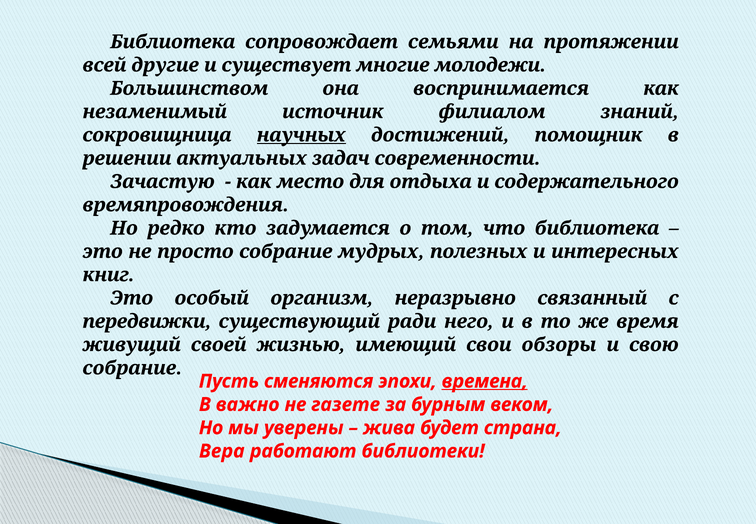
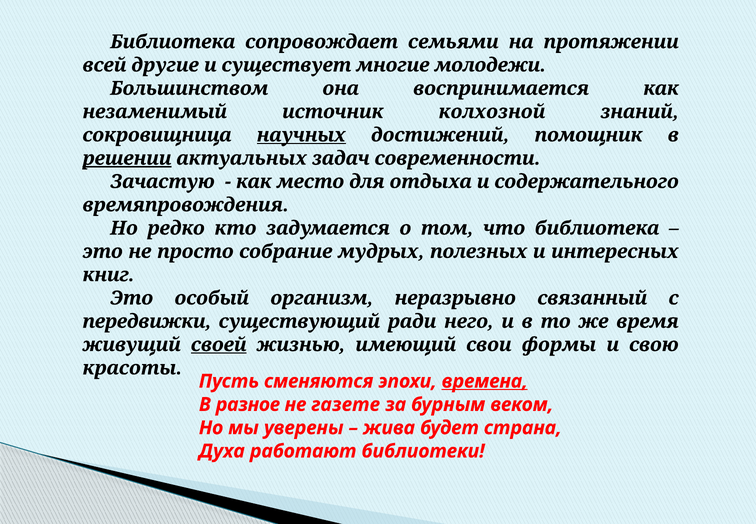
филиалом: филиалом -> колхозной
решении underline: none -> present
своей underline: none -> present
обзоры: обзоры -> формы
собрание at (132, 368): собрание -> красоты
важно: важно -> разное
Вера: Вера -> Духа
